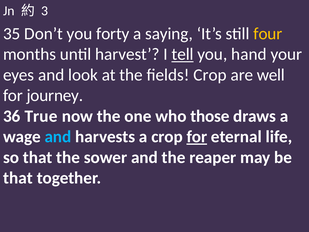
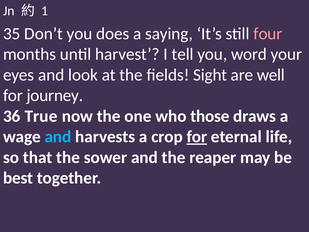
3: 3 -> 1
forty: forty -> does
four colour: yellow -> pink
tell underline: present -> none
hand: hand -> word
fields Crop: Crop -> Sight
that at (18, 178): that -> best
